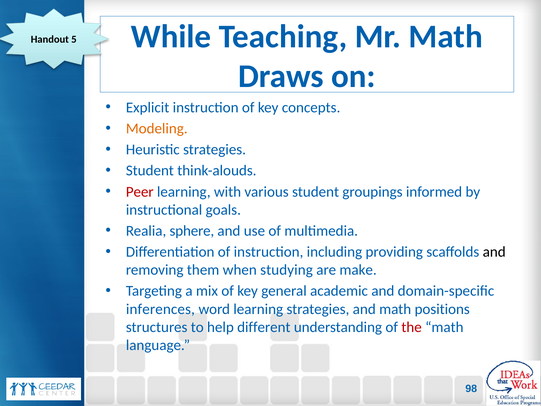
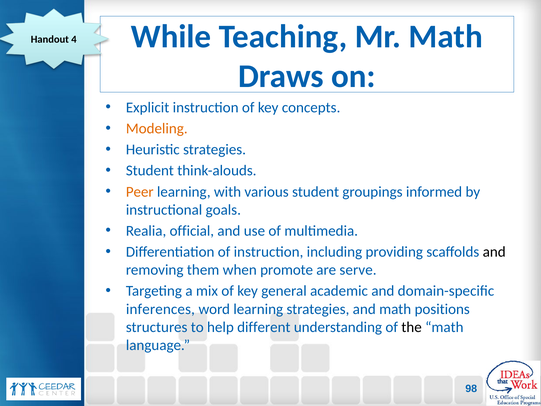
5: 5 -> 4
Peer colour: red -> orange
sphere: sphere -> official
studying: studying -> promote
make: make -> serve
the colour: red -> black
